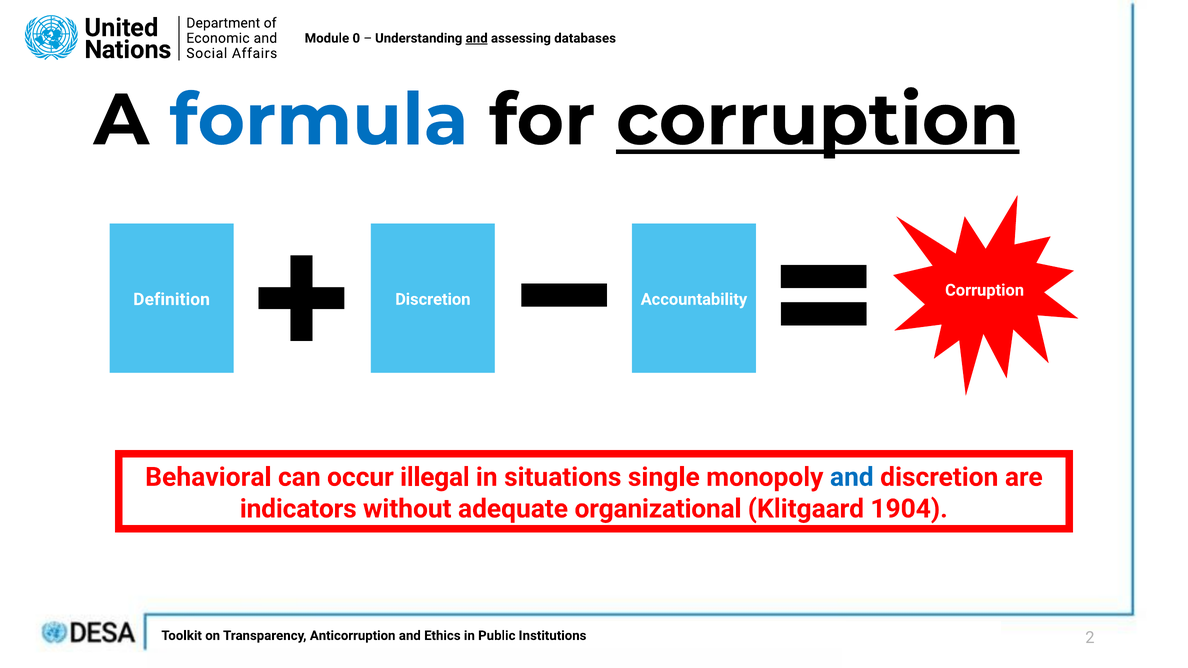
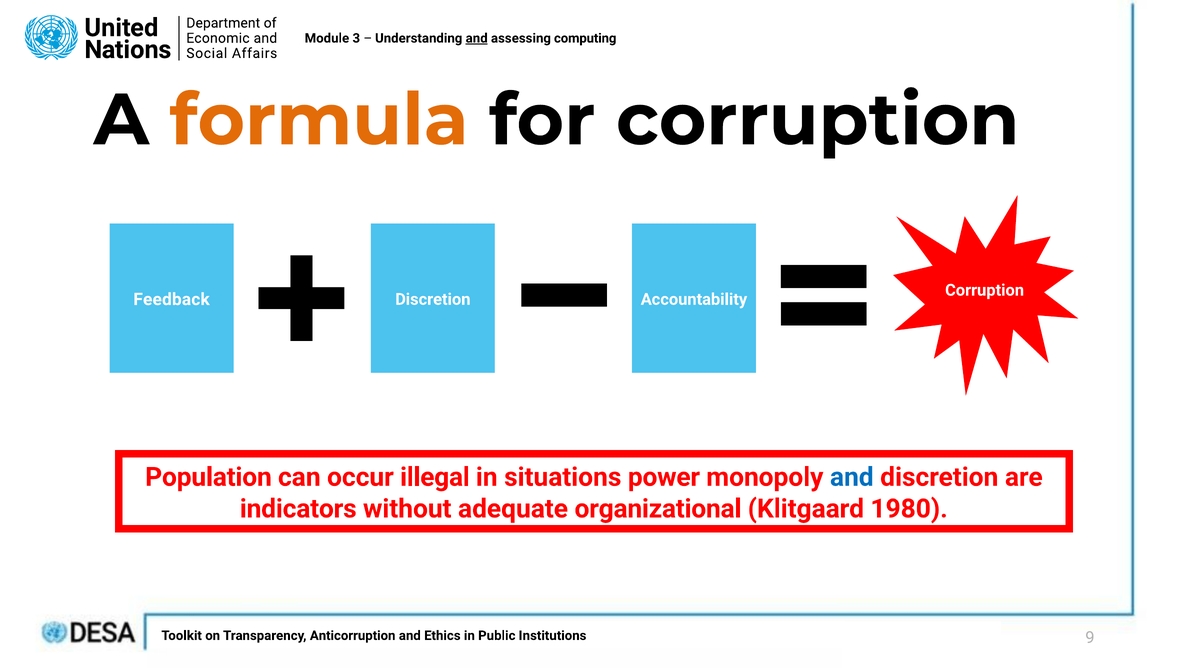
0: 0 -> 3
databases: databases -> computing
formula colour: blue -> orange
corruption at (818, 120) underline: present -> none
Definition: Definition -> Feedback
Behavioral: Behavioral -> Population
single: single -> power
1904: 1904 -> 1980
2: 2 -> 9
